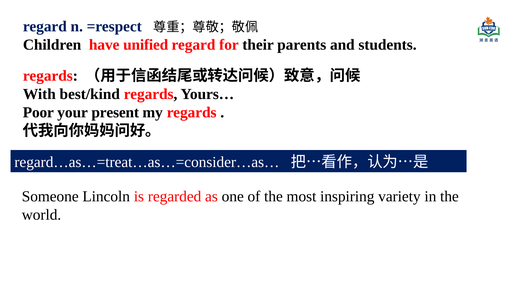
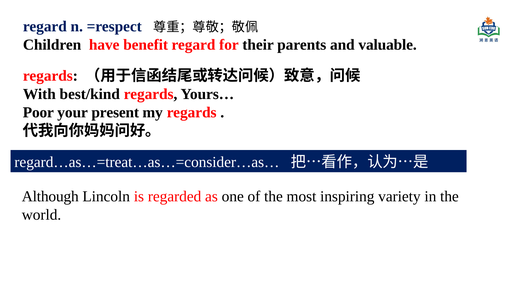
unified: unified -> benefit
students: students -> valuable
Someone: Someone -> Although
